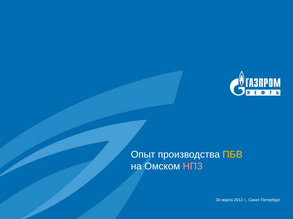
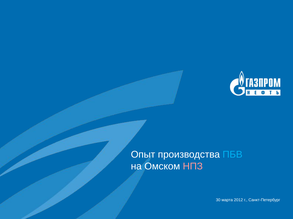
ПБВ colour: yellow -> light blue
